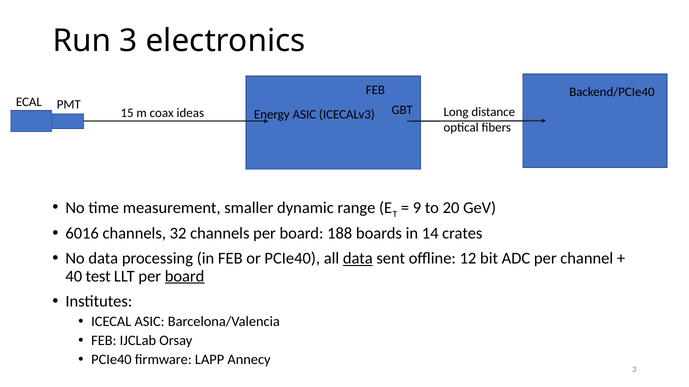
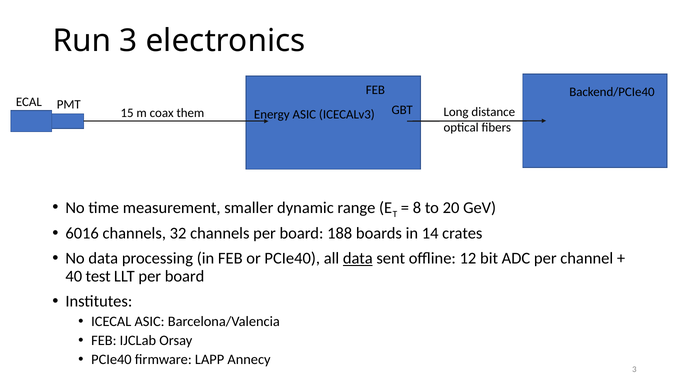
ideas: ideas -> them
9: 9 -> 8
board at (185, 277) underline: present -> none
